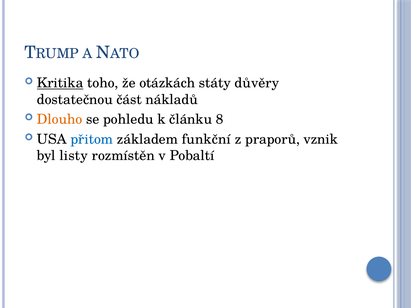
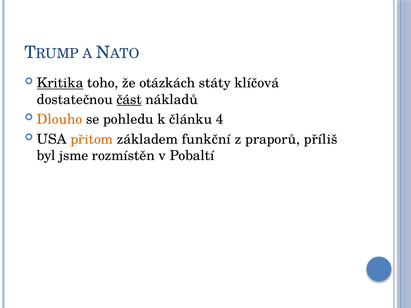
důvěry: důvěry -> klíčová
část underline: none -> present
8: 8 -> 4
přitom colour: blue -> orange
vznik: vznik -> příliš
listy: listy -> jsme
